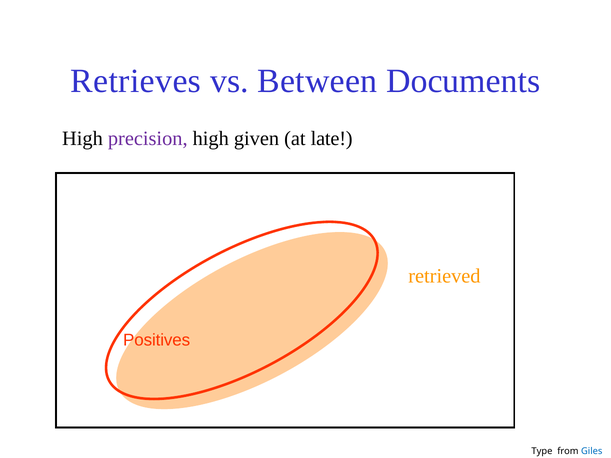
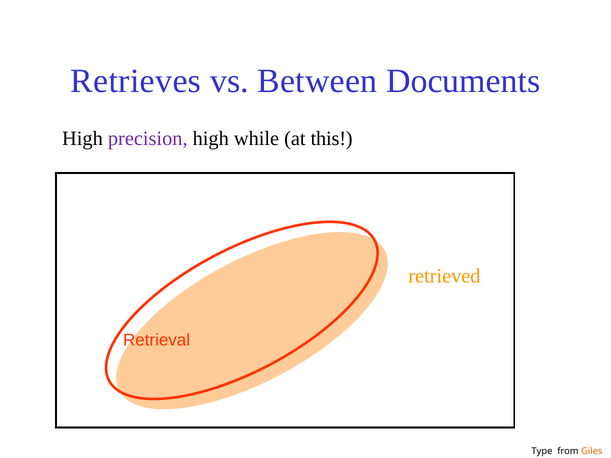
given: given -> while
late: late -> this
Positives: Positives -> Retrieval
Giles colour: blue -> orange
